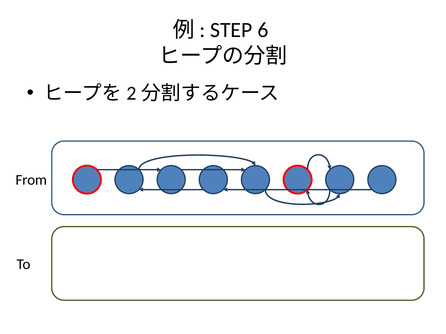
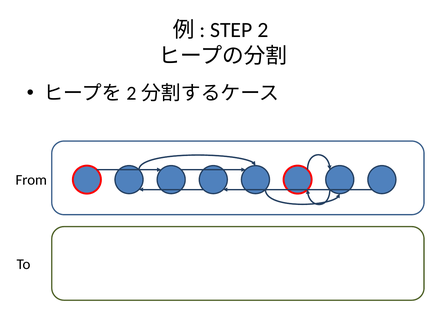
6: 6 -> 2
